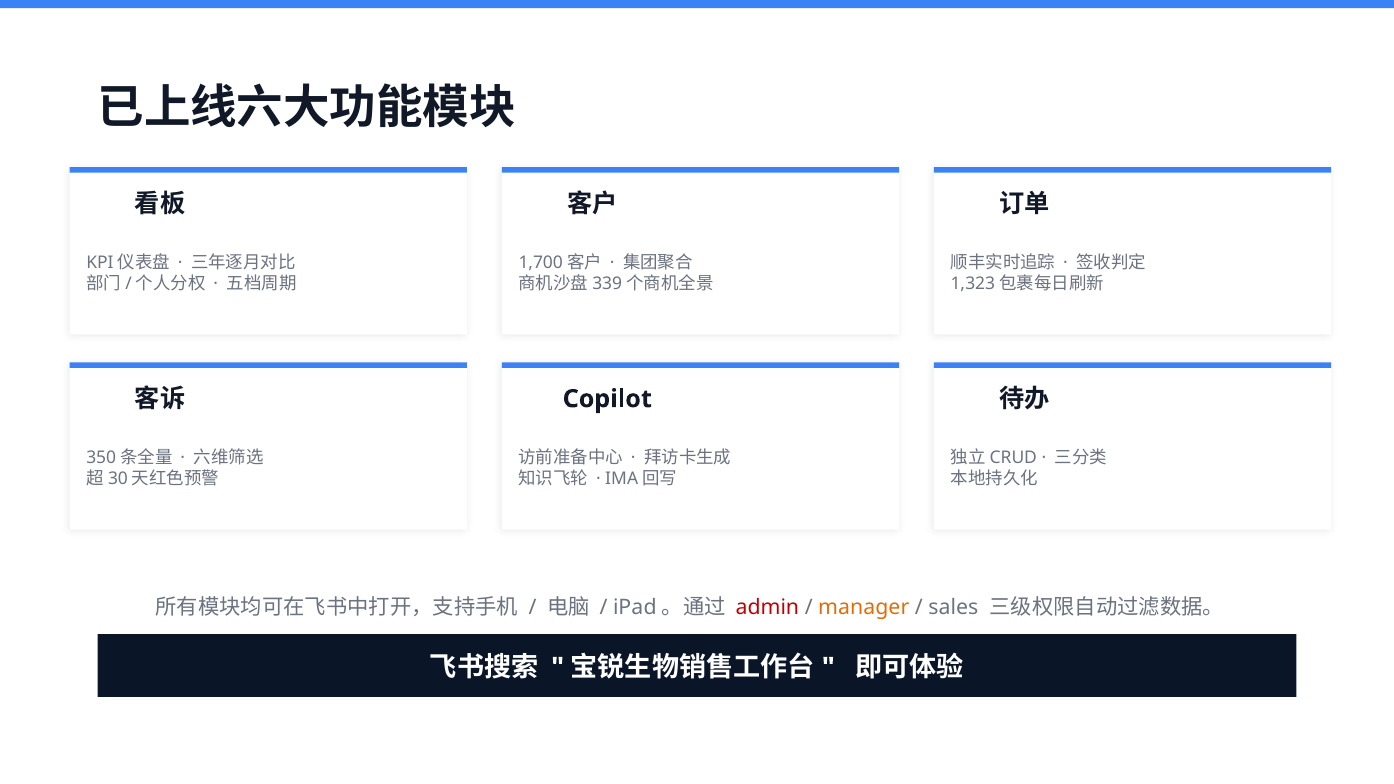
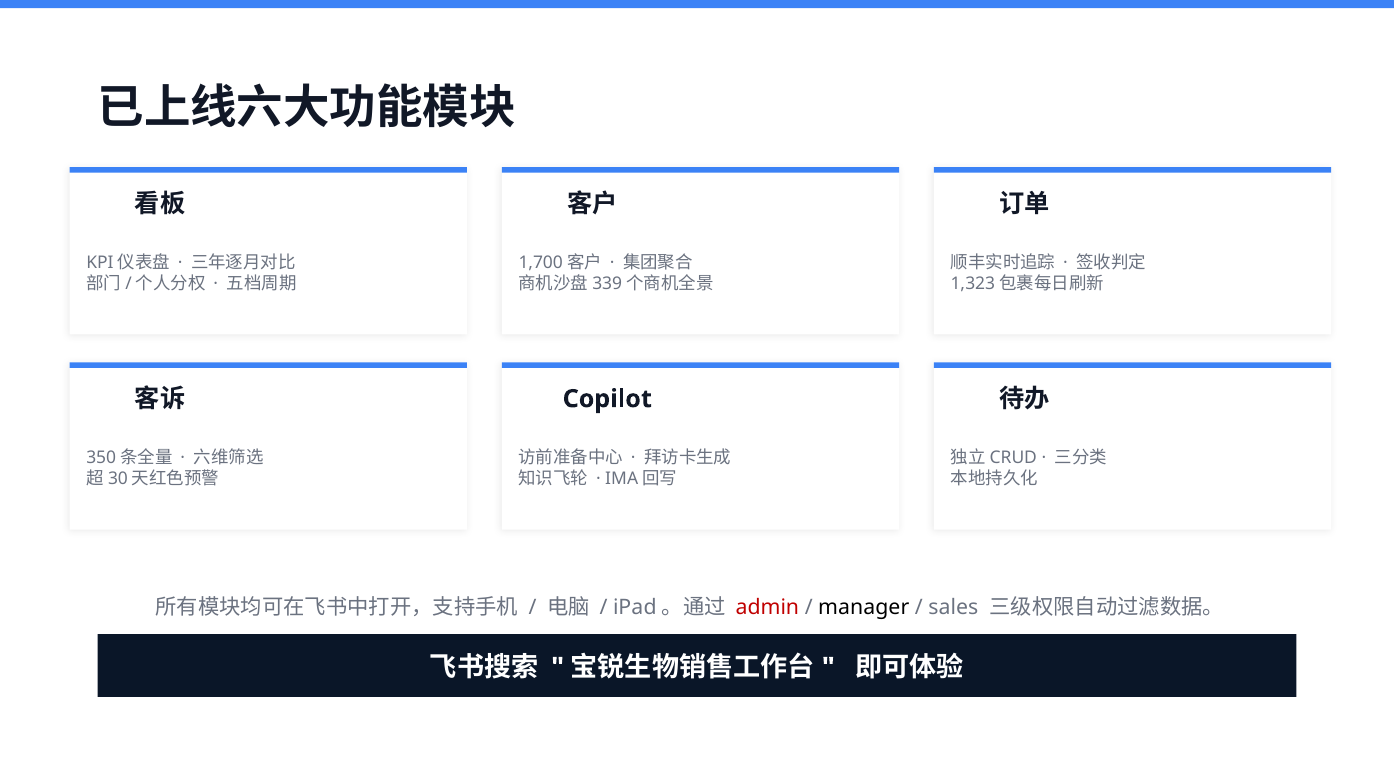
manager colour: orange -> black
